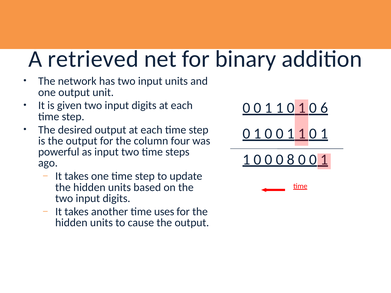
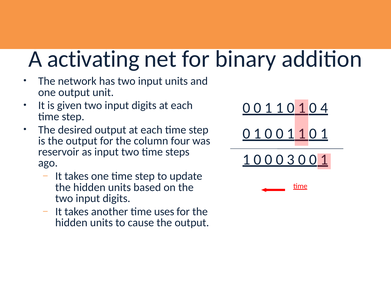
retrieved: retrieved -> activating
6: 6 -> 4
powerful: powerful -> reservoir
8: 8 -> 3
